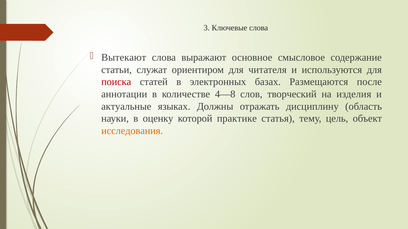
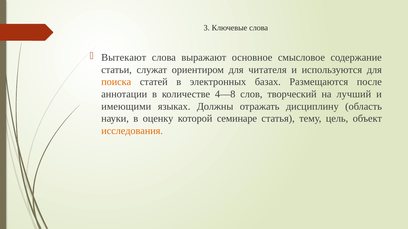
поиска colour: red -> orange
изделия: изделия -> лучший
актуальные: актуальные -> имеющими
практике: практике -> семинаре
